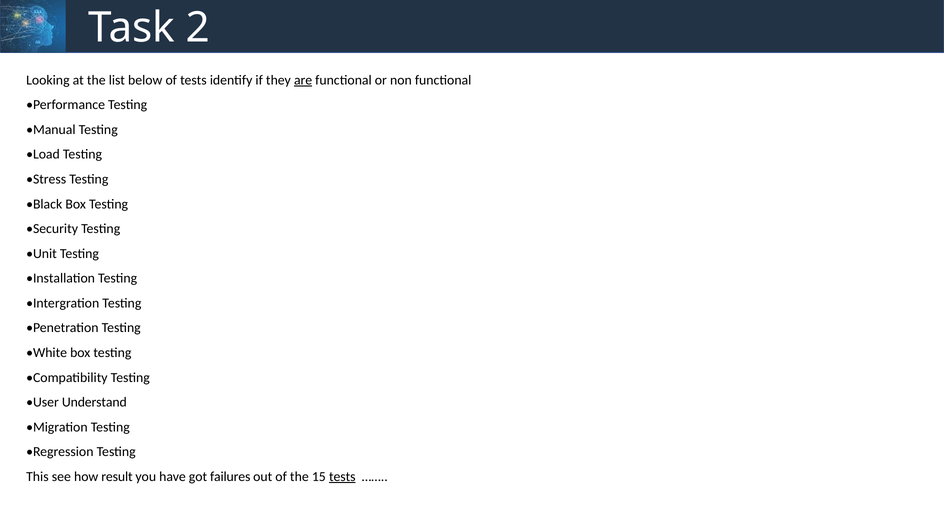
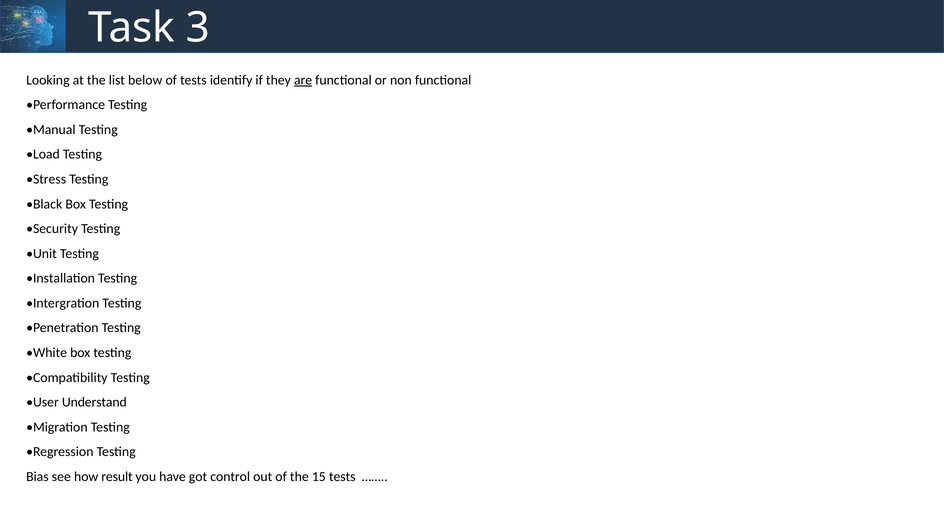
2: 2 -> 3
This: This -> Bias
failures: failures -> control
tests at (342, 477) underline: present -> none
